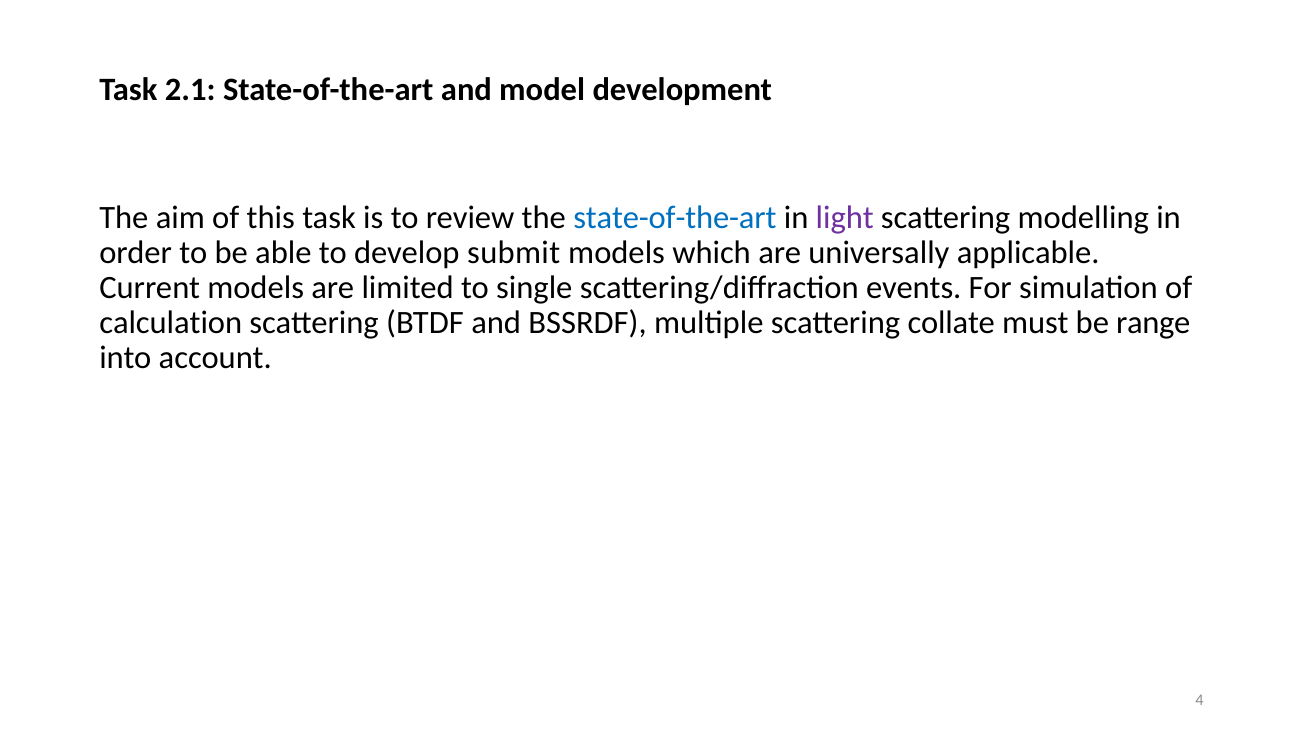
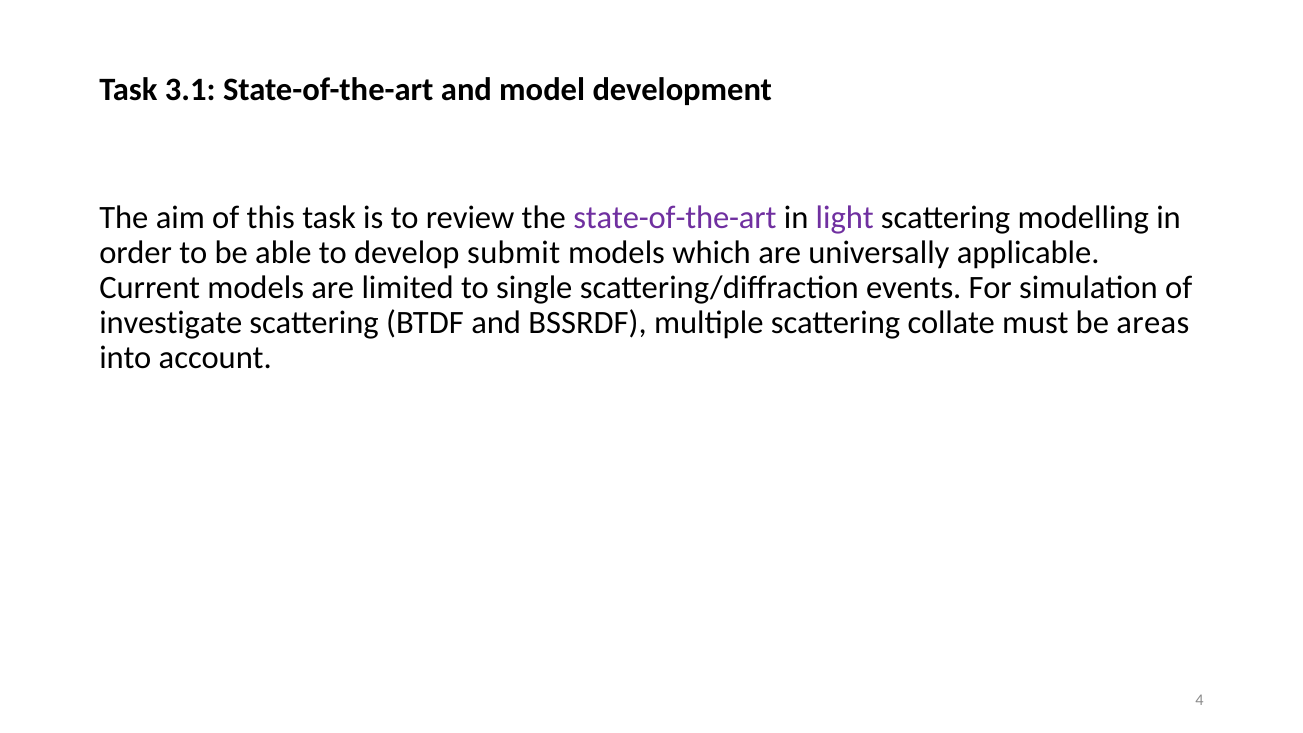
2.1: 2.1 -> 3.1
state-of-the-art at (675, 217) colour: blue -> purple
calculation: calculation -> investigate
range: range -> areas
